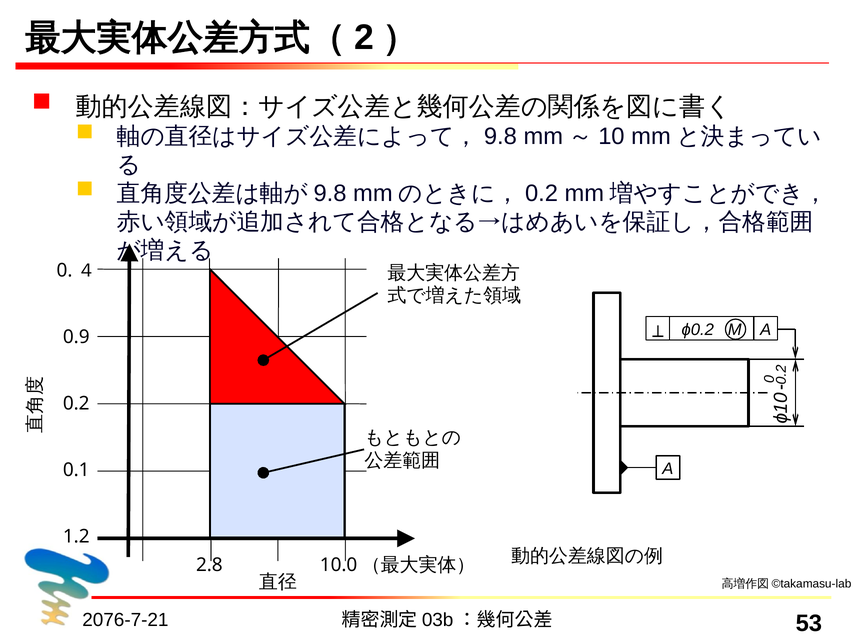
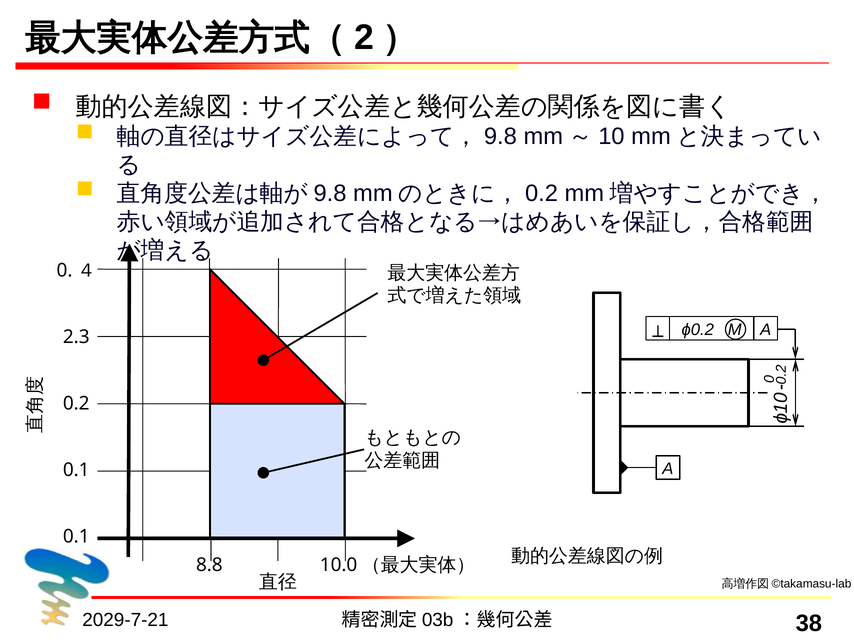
0.9: 0.9 -> 2.3
1.2 at (76, 536): 1.2 -> 0.1
2.8: 2.8 -> 8.8
2076-7-21: 2076-7-21 -> 2029-7-21
53: 53 -> 38
